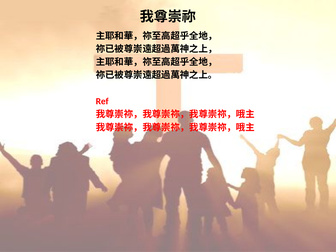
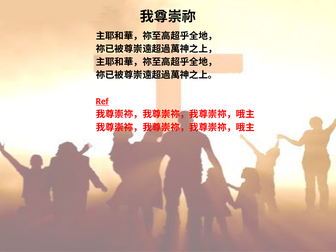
Ref underline: none -> present
